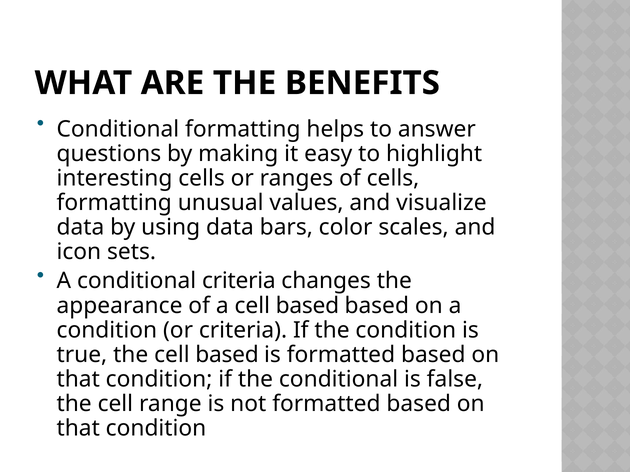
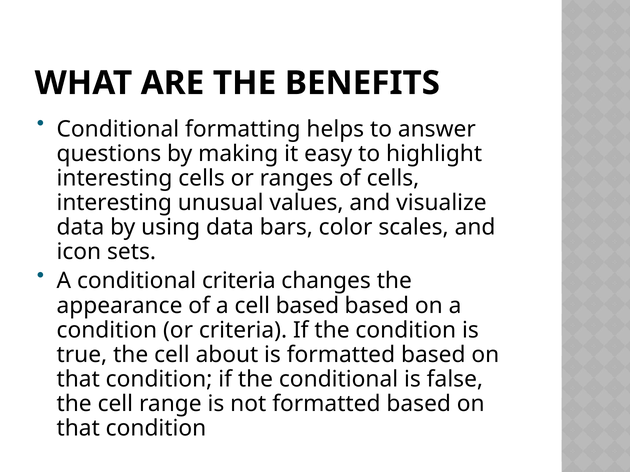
formatting at (114, 203): formatting -> interesting
the cell based: based -> about
